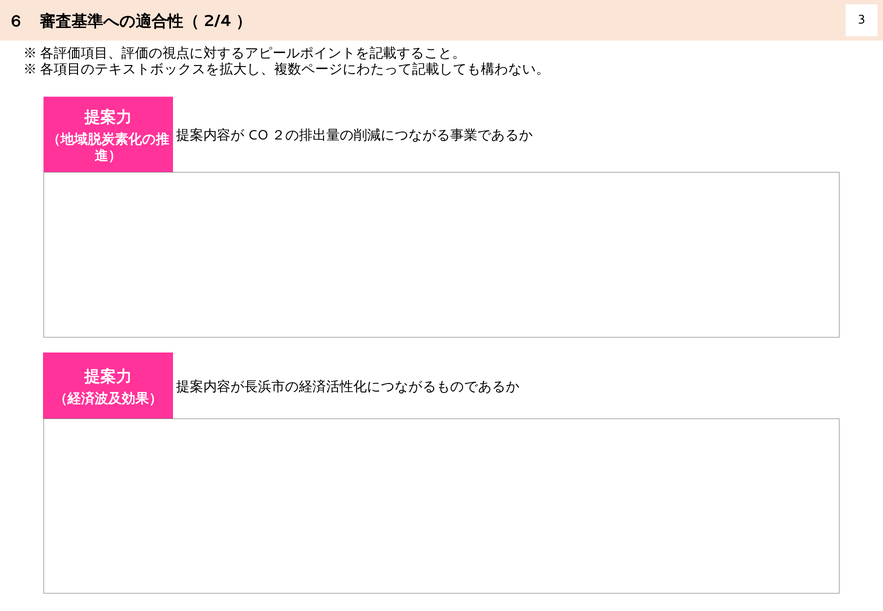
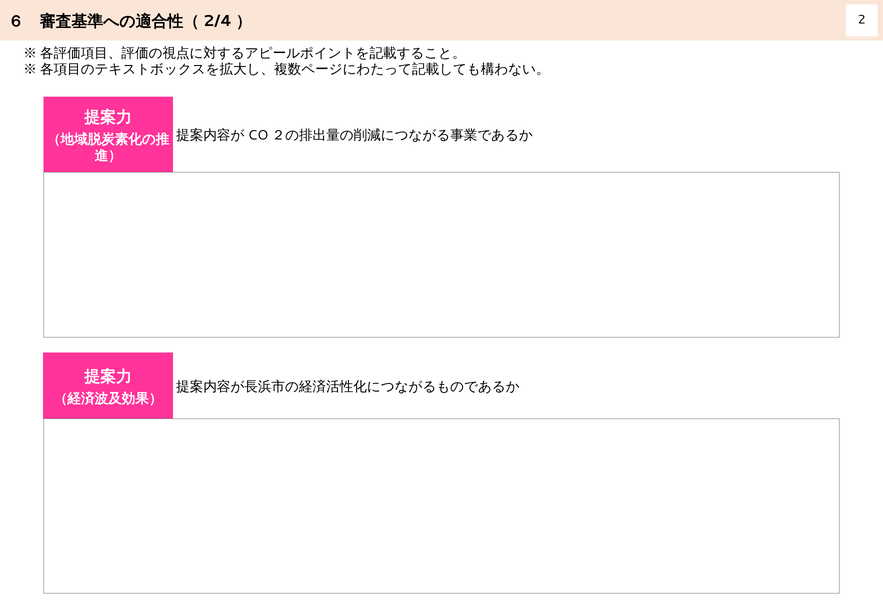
3: 3 -> 2
